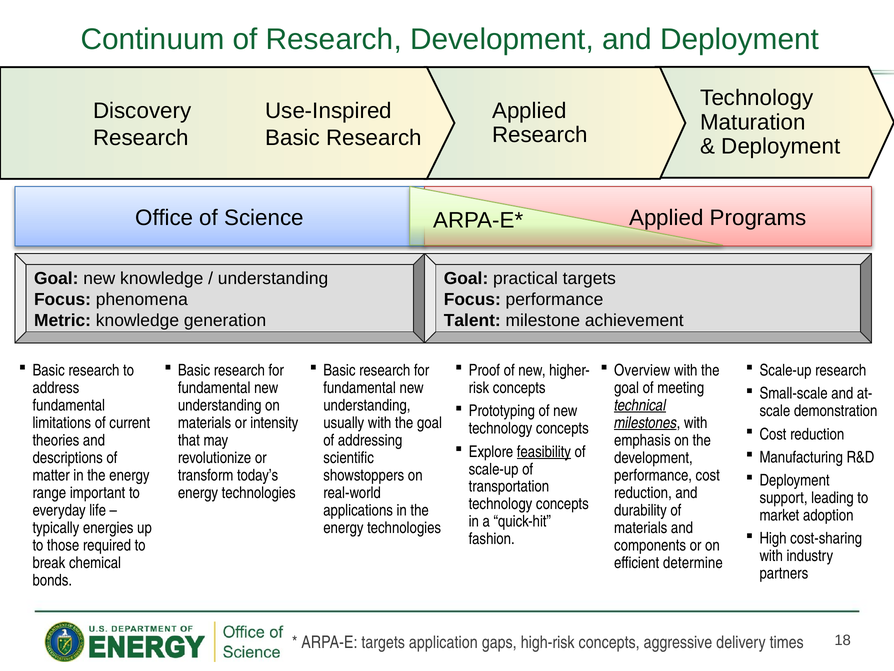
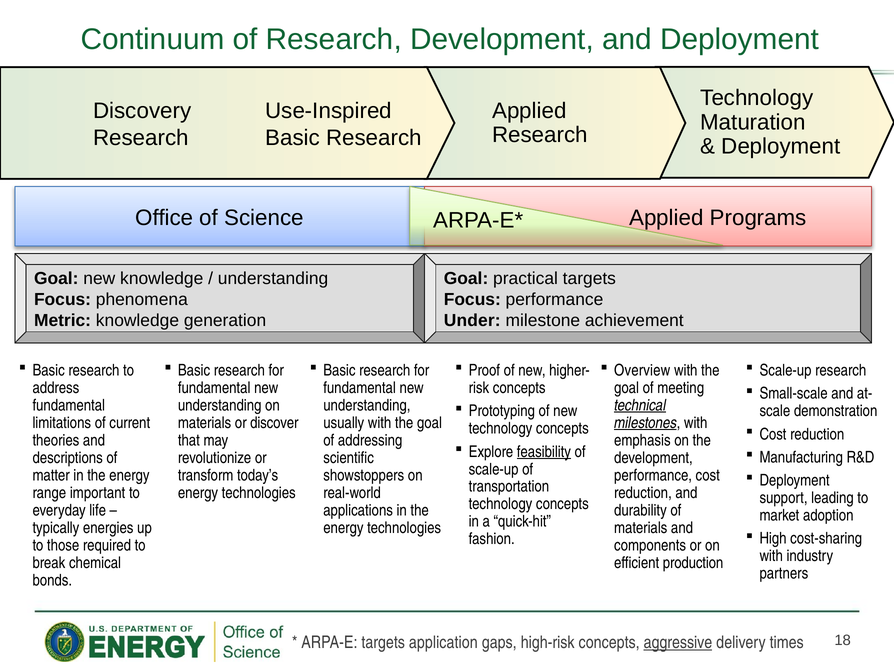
Talent: Talent -> Under
intensity: intensity -> discover
determine: determine -> production
aggressive underline: none -> present
